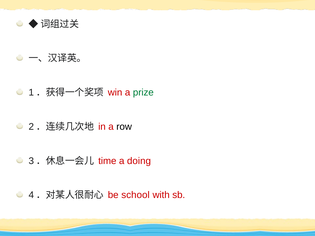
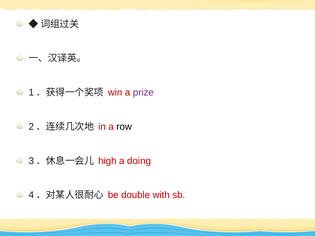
prize colour: green -> purple
time: time -> high
school: school -> double
